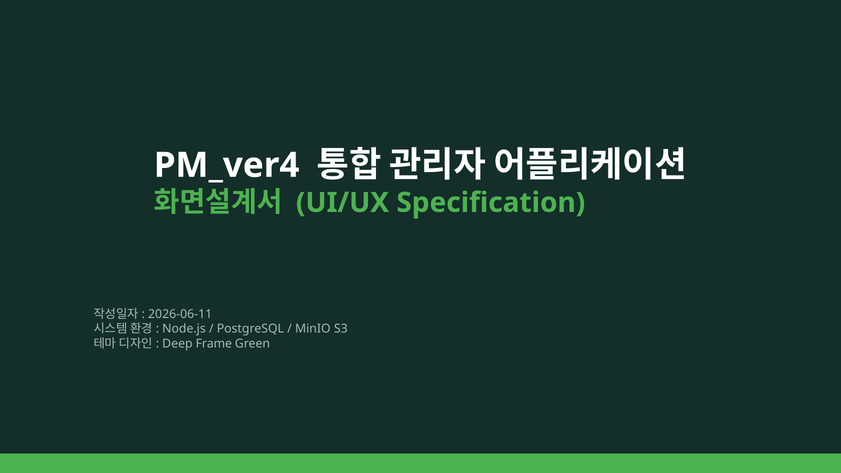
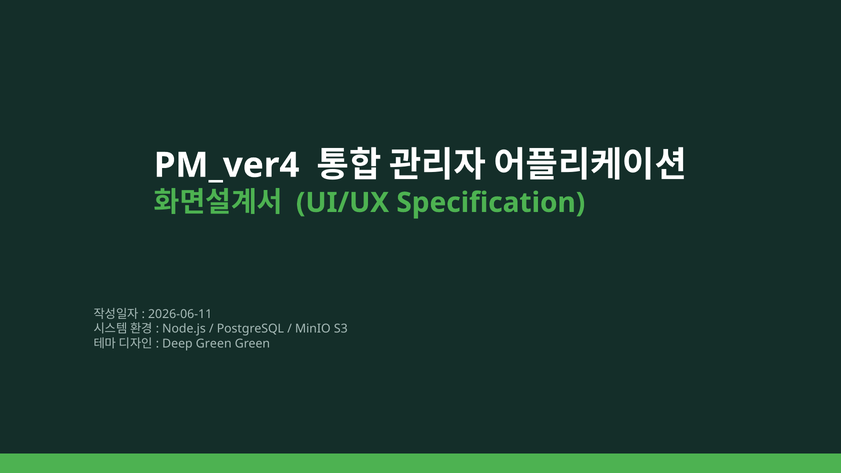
Deep Frame: Frame -> Green
